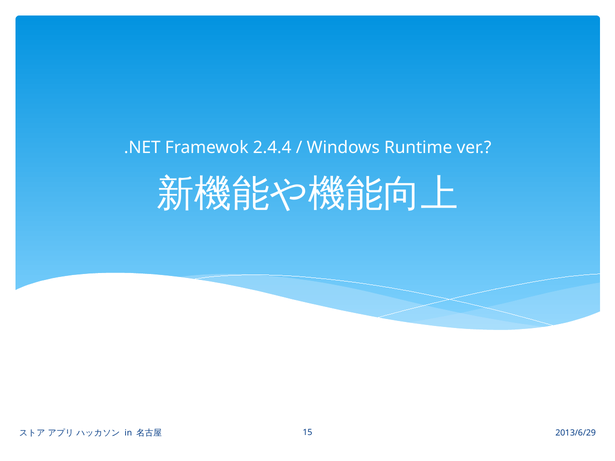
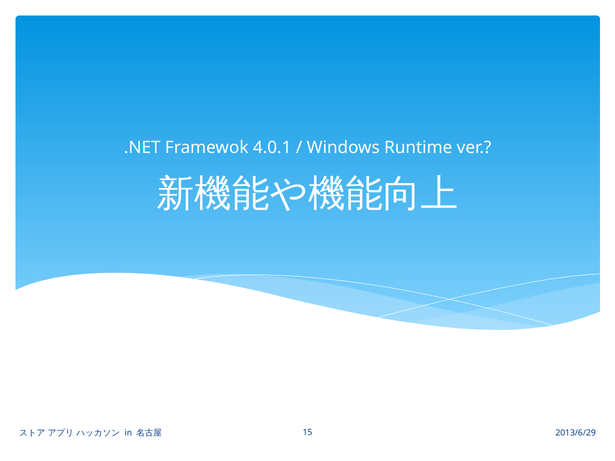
2.4.4: 2.4.4 -> 4.0.1
